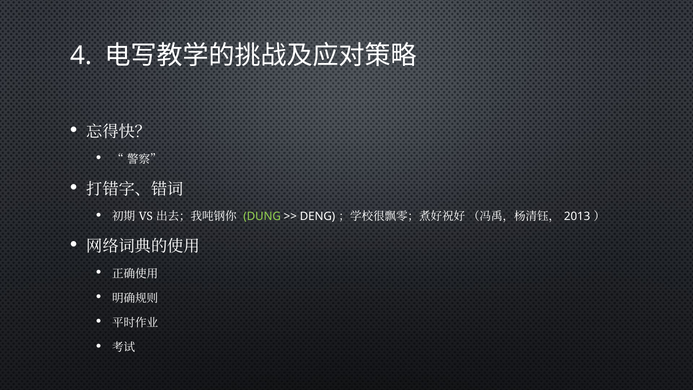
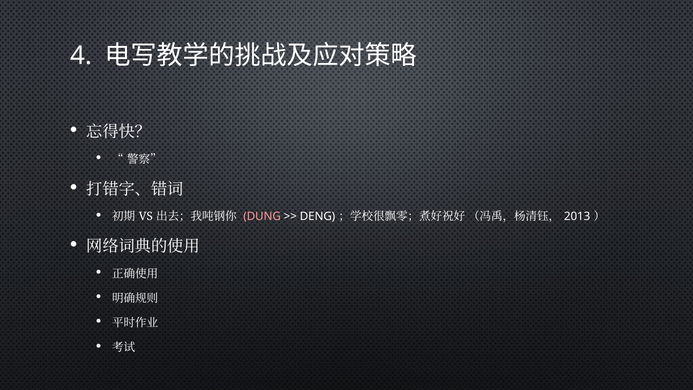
DUNG colour: light green -> pink
